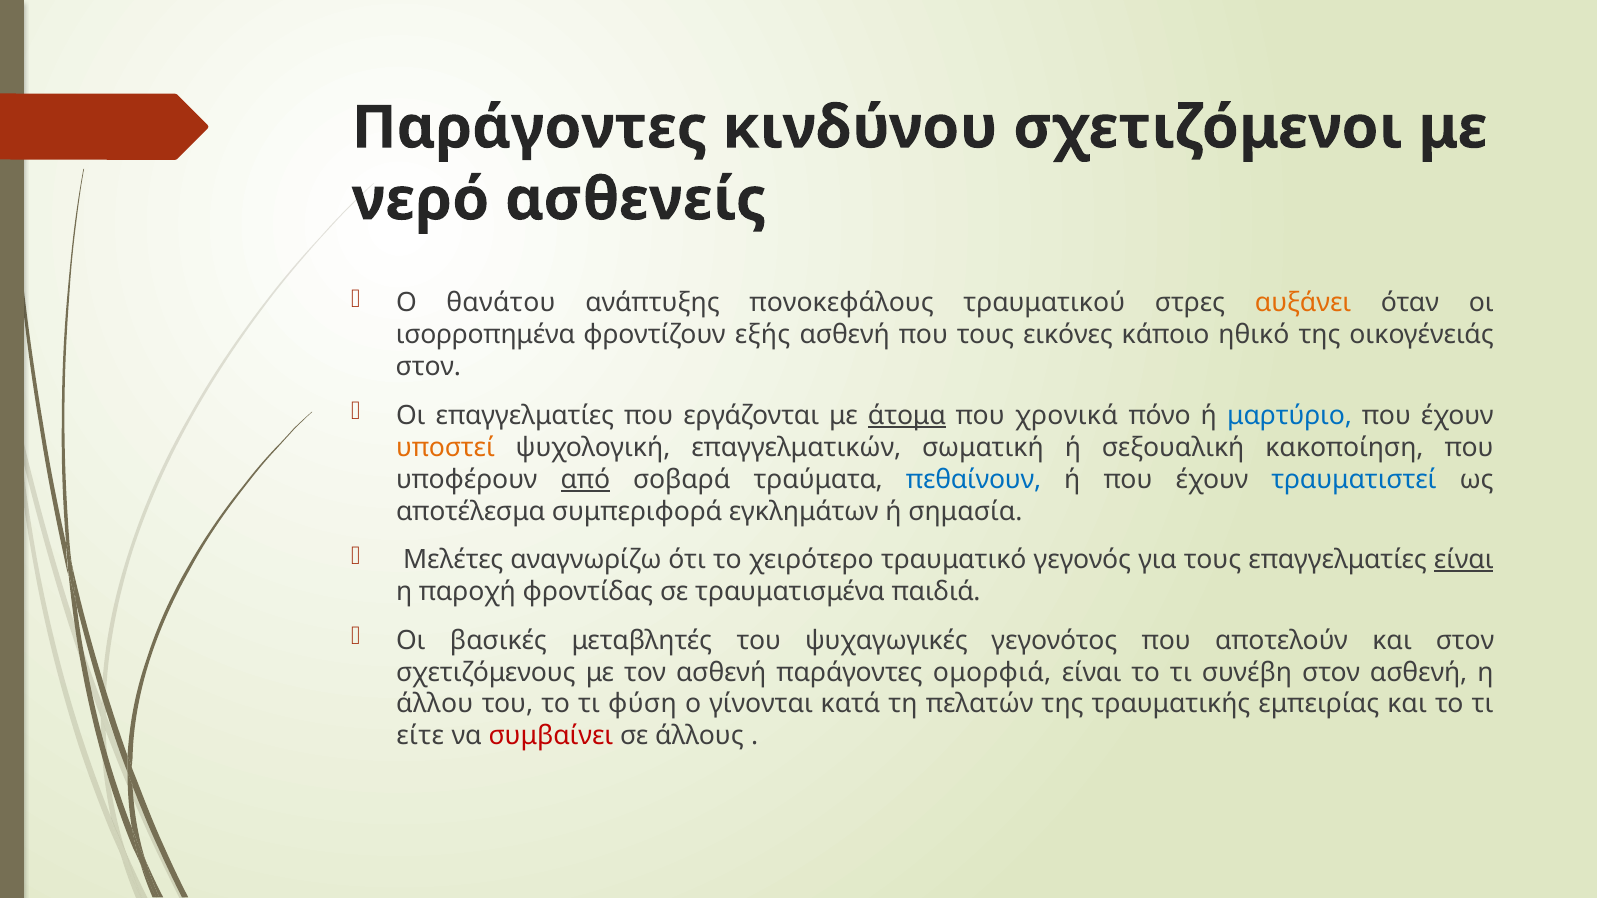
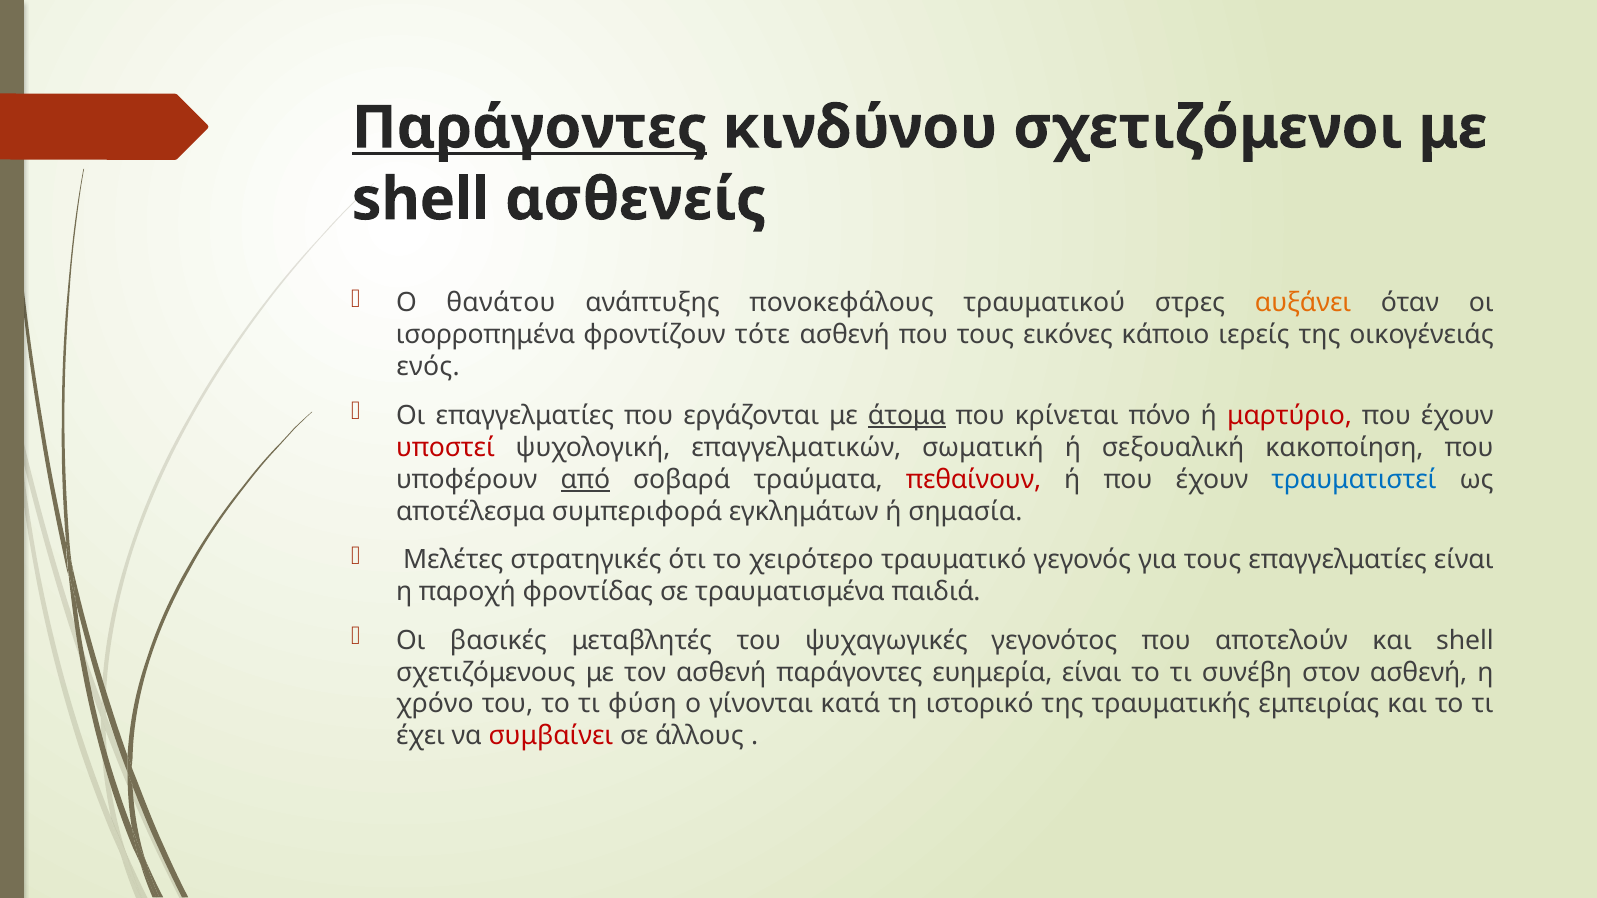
Παράγοντες at (530, 128) underline: none -> present
νερό at (421, 200): νερό -> shell
εξής: εξής -> τότε
ηθικό: ηθικό -> ιερείς
στον at (428, 367): στον -> ενός
χρονικά: χρονικά -> κρίνεται
μαρτύριο colour: blue -> red
υποστεί colour: orange -> red
πεθαίνουν colour: blue -> red
αναγνωρίζω: αναγνωρίζω -> στρατηγικές
είναι at (1464, 560) underline: present -> none
και στον: στον -> shell
ομορφιά: ομορφιά -> ευημερία
άλλου: άλλου -> χρόνο
πελατών: πελατών -> ιστορικό
είτε: είτε -> έχει
